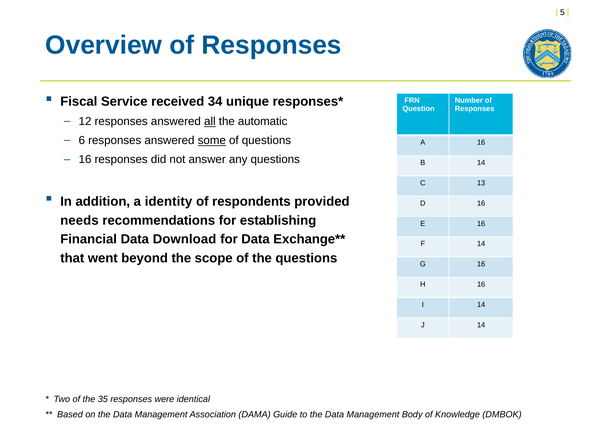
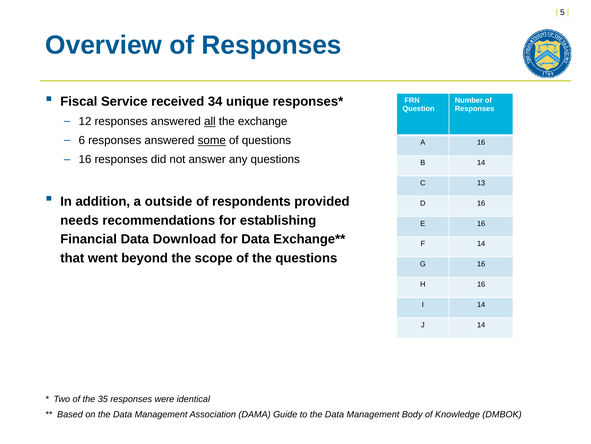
automatic: automatic -> exchange
identity: identity -> outside
